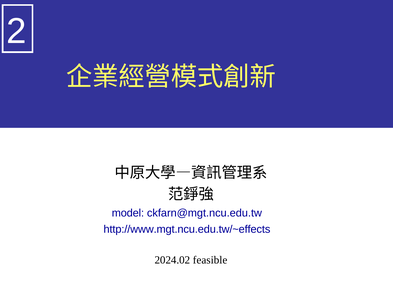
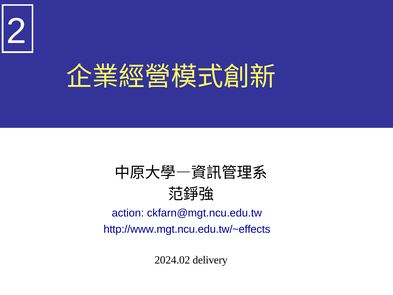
model: model -> action
feasible: feasible -> delivery
